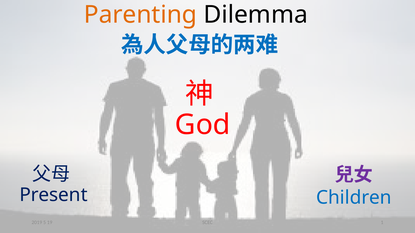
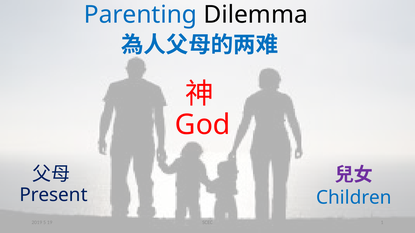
Parenting colour: orange -> blue
